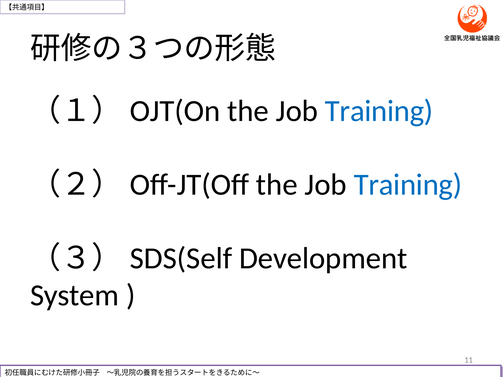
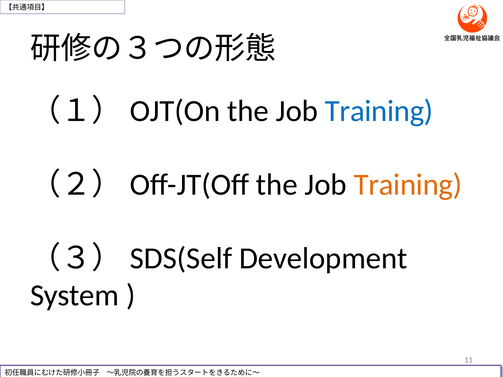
Training at (408, 185) colour: blue -> orange
